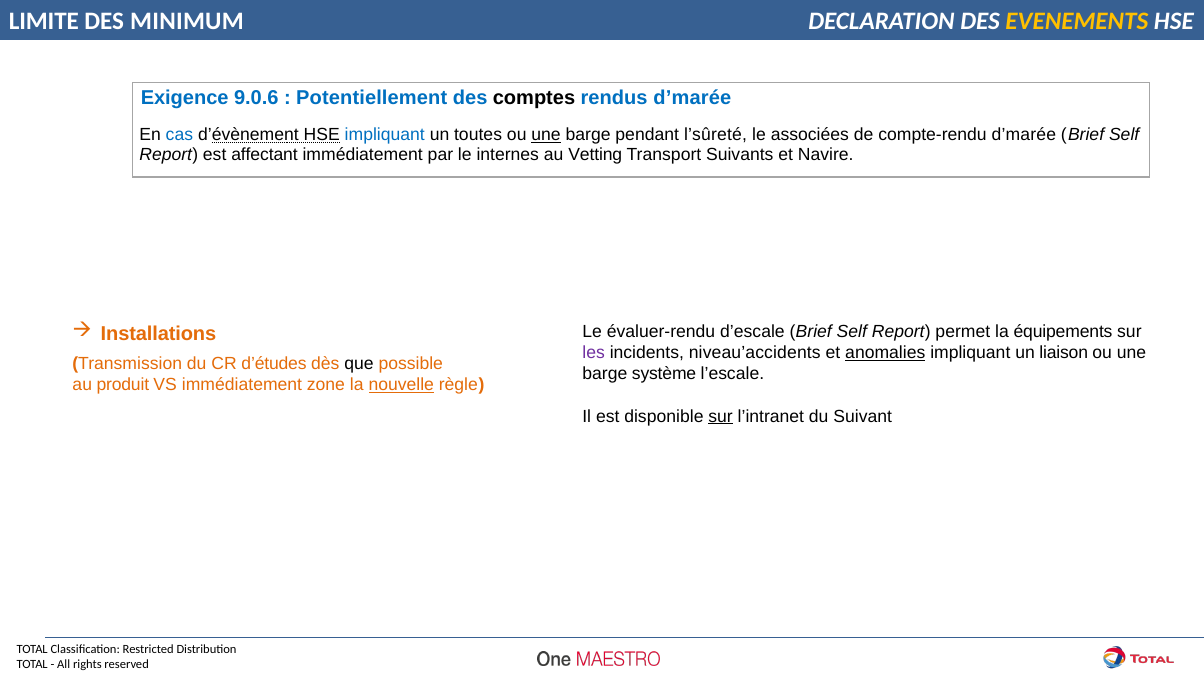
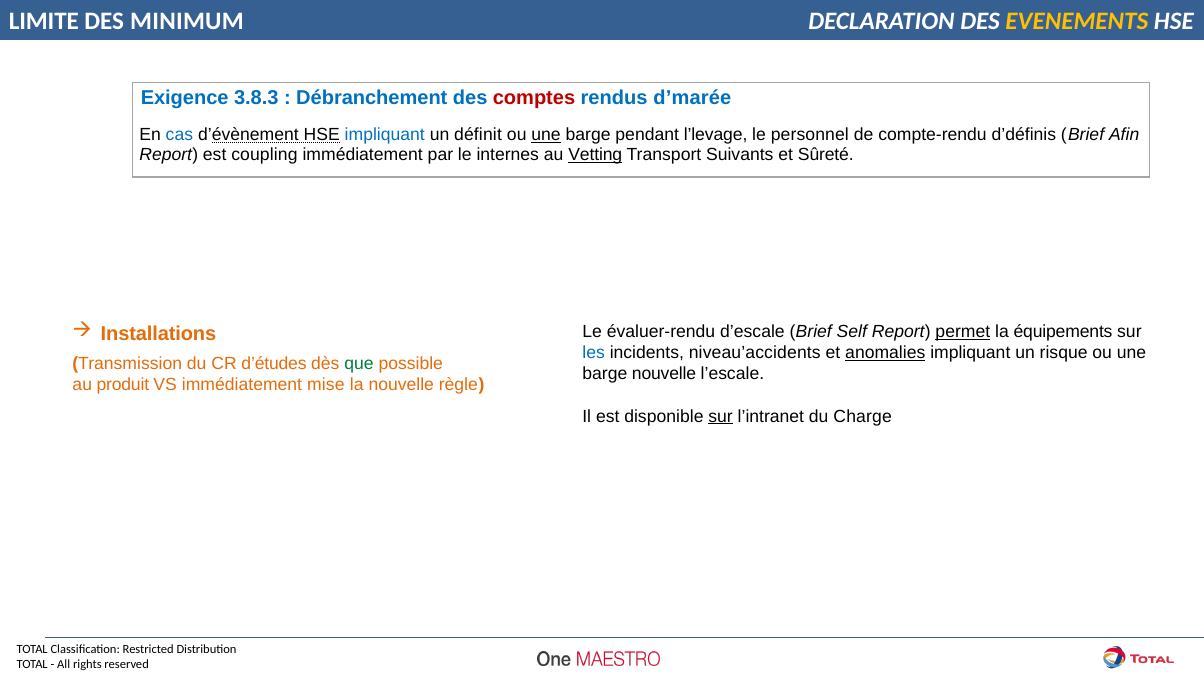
9.0.6: 9.0.6 -> 3.8.3
Potentiellement: Potentiellement -> Débranchement
comptes colour: black -> red
toutes: toutes -> définit
l’sûreté: l’sûreté -> l’levage
associées: associées -> personnel
compte-rendu d’marée: d’marée -> d’définis
Self at (1124, 135): Self -> Afin
affectant: affectant -> coupling
Vetting underline: none -> present
Navire: Navire -> Sûreté
permet underline: none -> present
les colour: purple -> blue
liaison: liaison -> risque
que colour: black -> green
barge système: système -> nouvelle
zone: zone -> mise
nouvelle at (401, 385) underline: present -> none
Suivant: Suivant -> Charge
